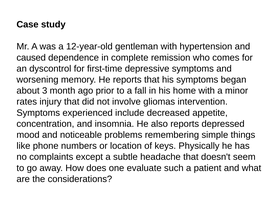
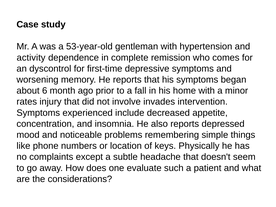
12-year-old: 12-year-old -> 53-year-old
caused: caused -> activity
3: 3 -> 6
gliomas: gliomas -> invades
